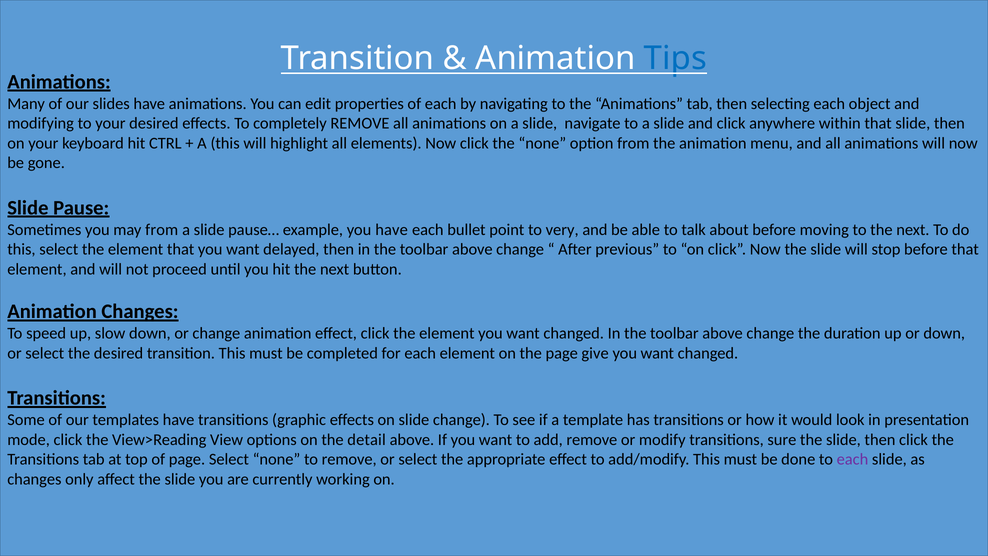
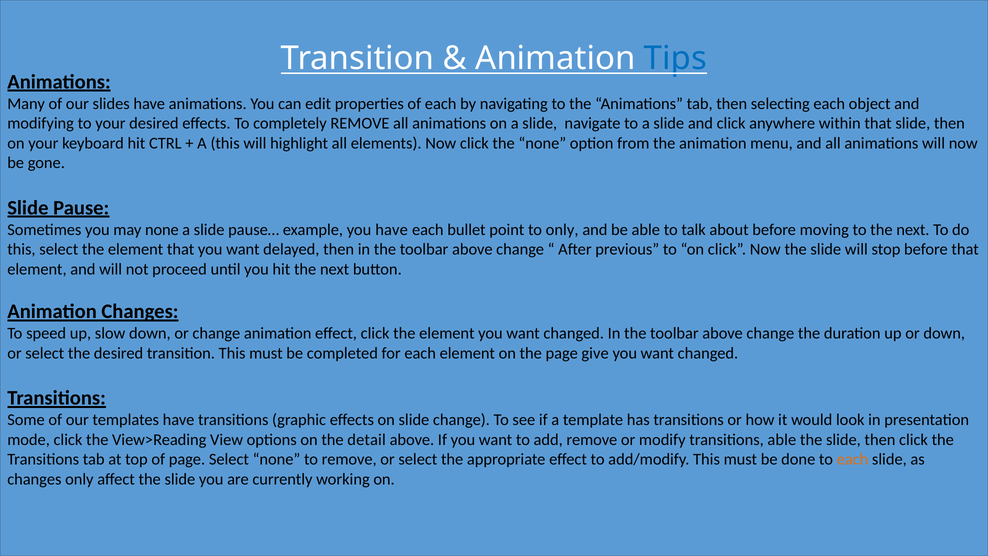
may from: from -> none
to very: very -> only
transitions sure: sure -> able
each at (853, 459) colour: purple -> orange
